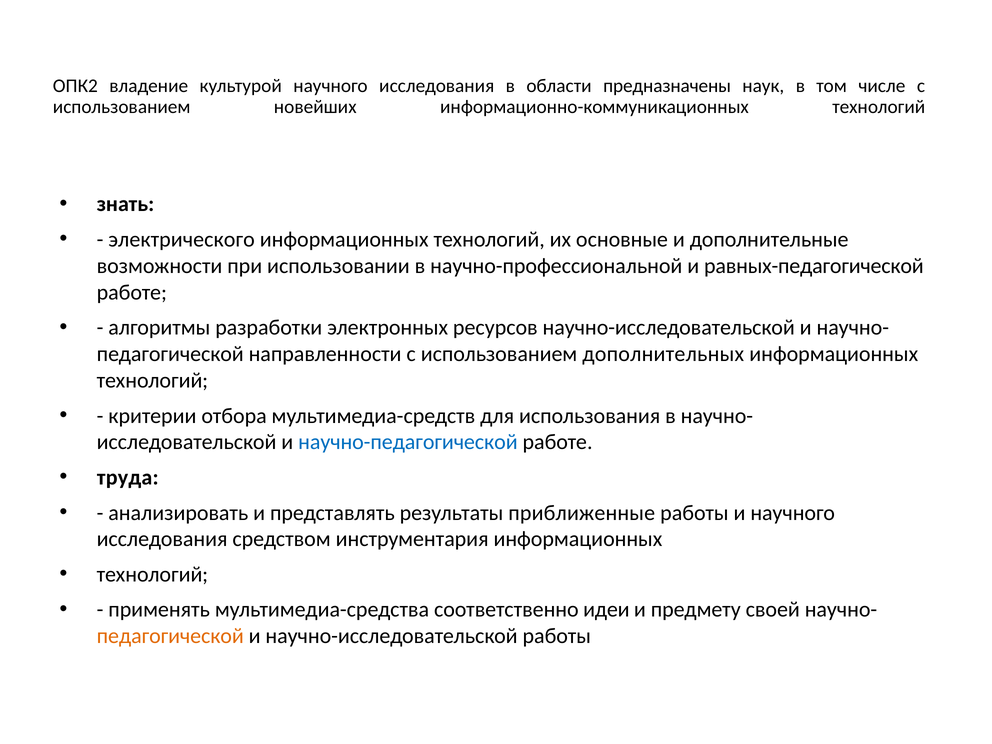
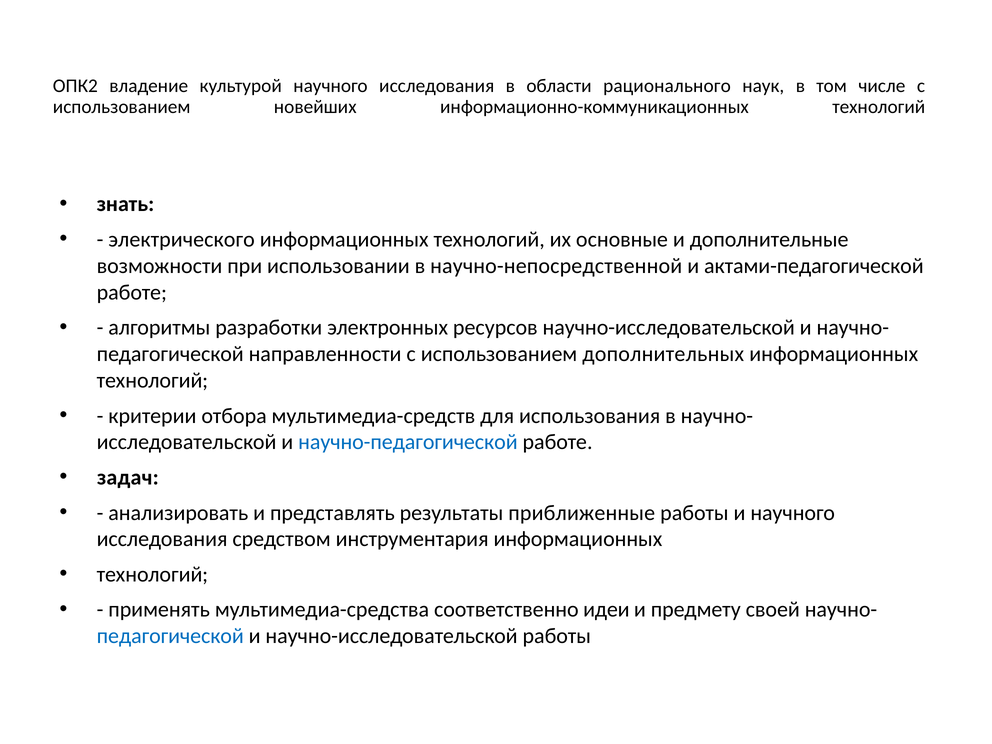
предназначены: предназначены -> рационального
научно-профессиональной: научно-профессиональной -> научно-непосредственной
равных-педагогической: равных-педагогической -> актами-педагогической
труда: труда -> задач
педагогической at (170, 636) colour: orange -> blue
